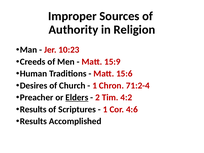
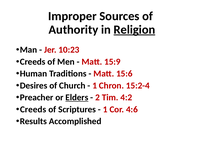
Religion underline: none -> present
71:2-4: 71:2-4 -> 15:2-4
Results at (33, 109): Results -> Creeds
